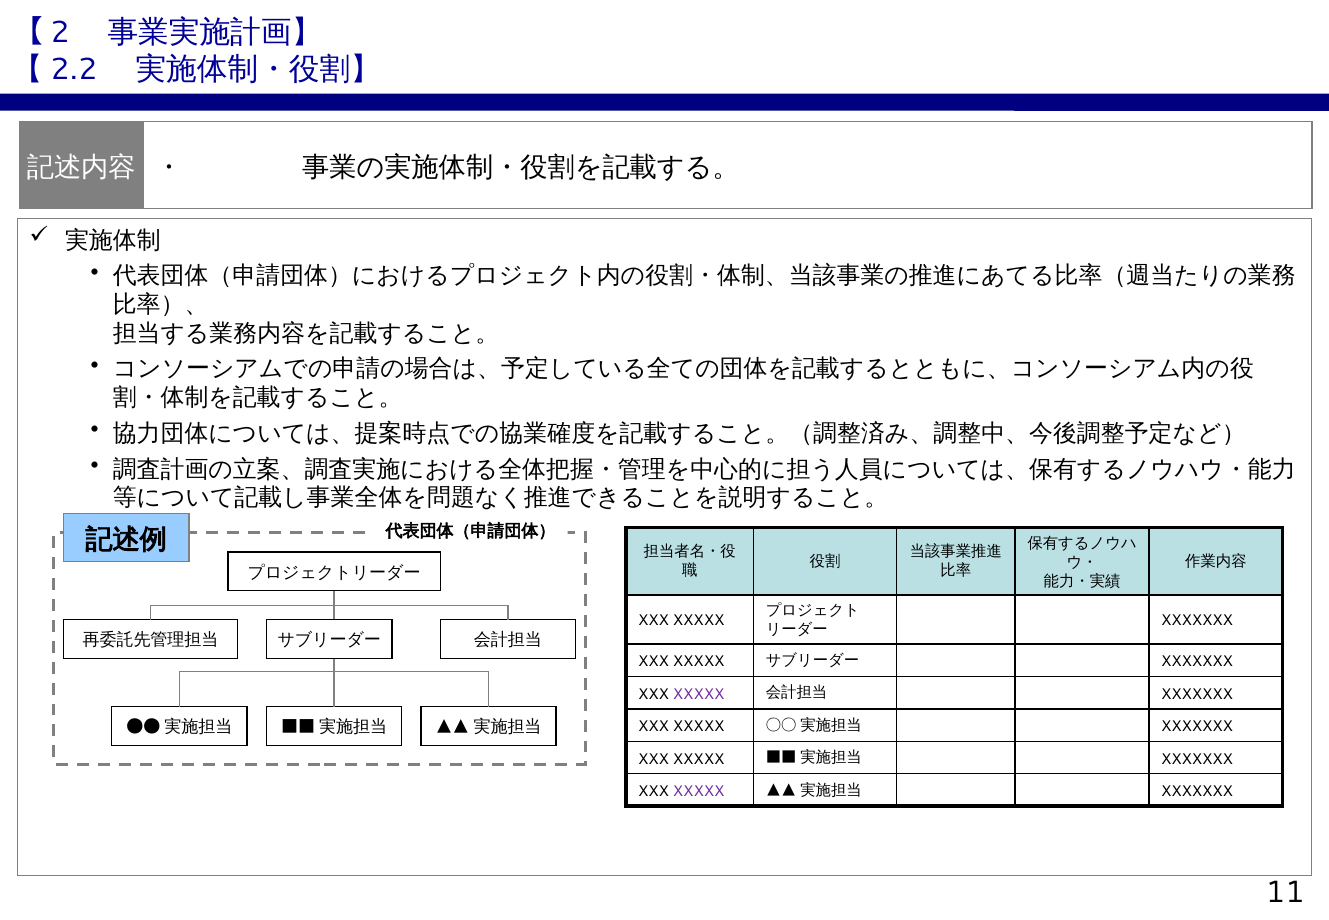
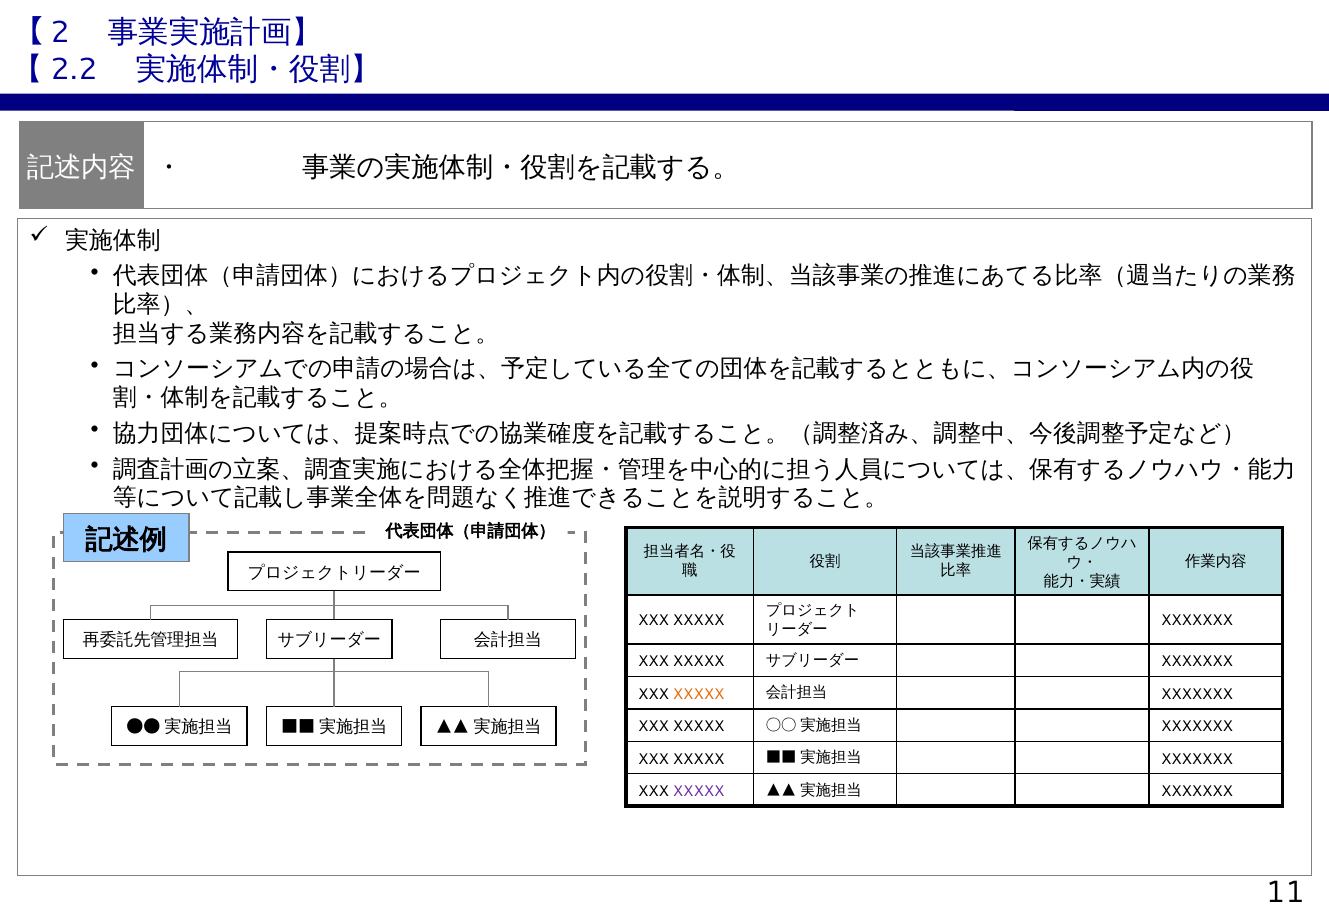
XXXXX at (699, 694) colour: purple -> orange
